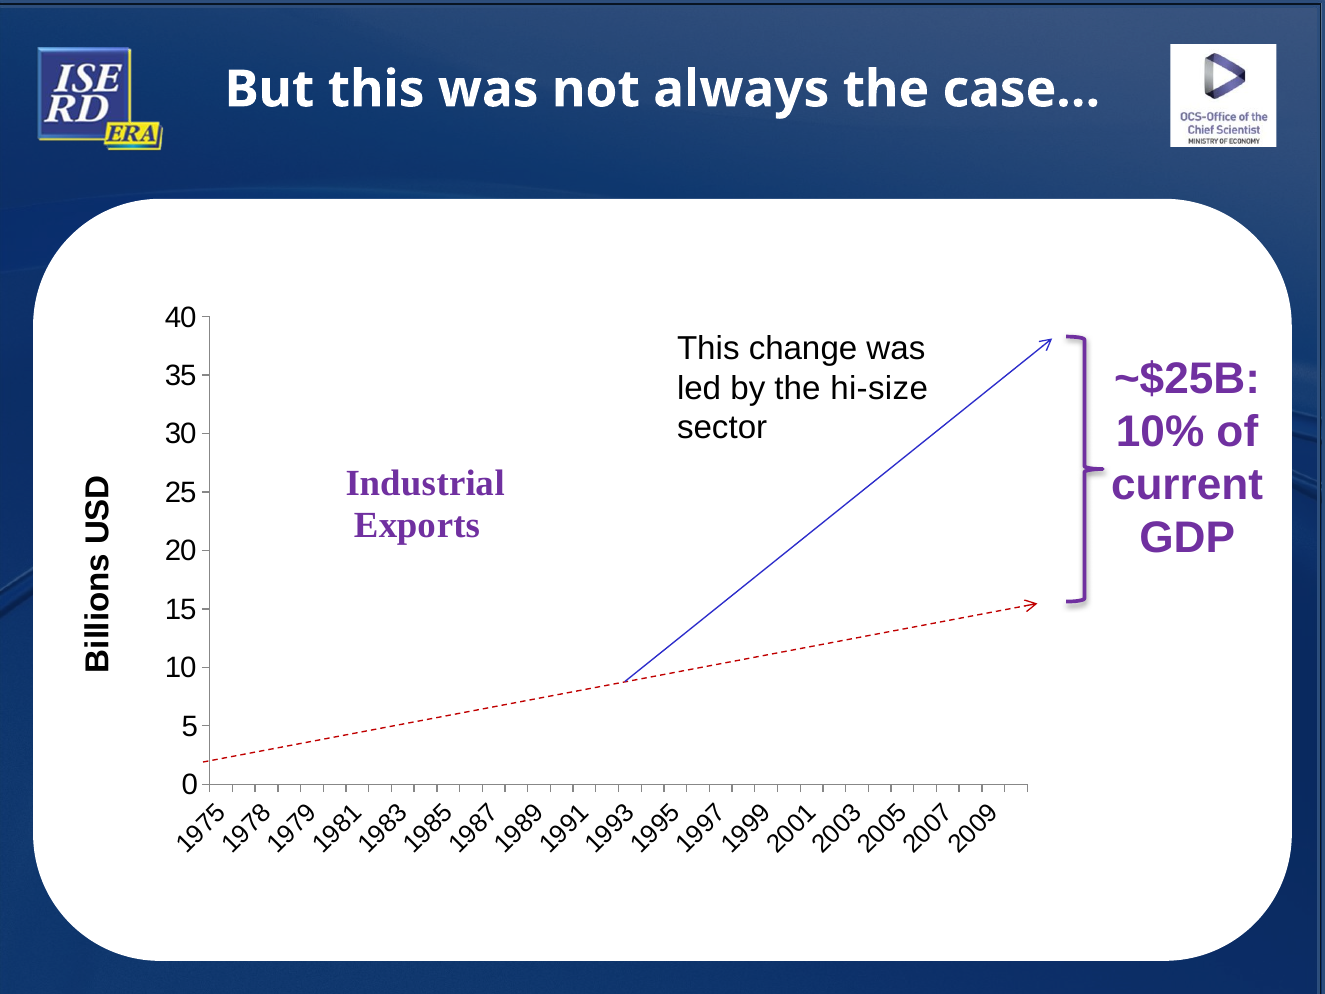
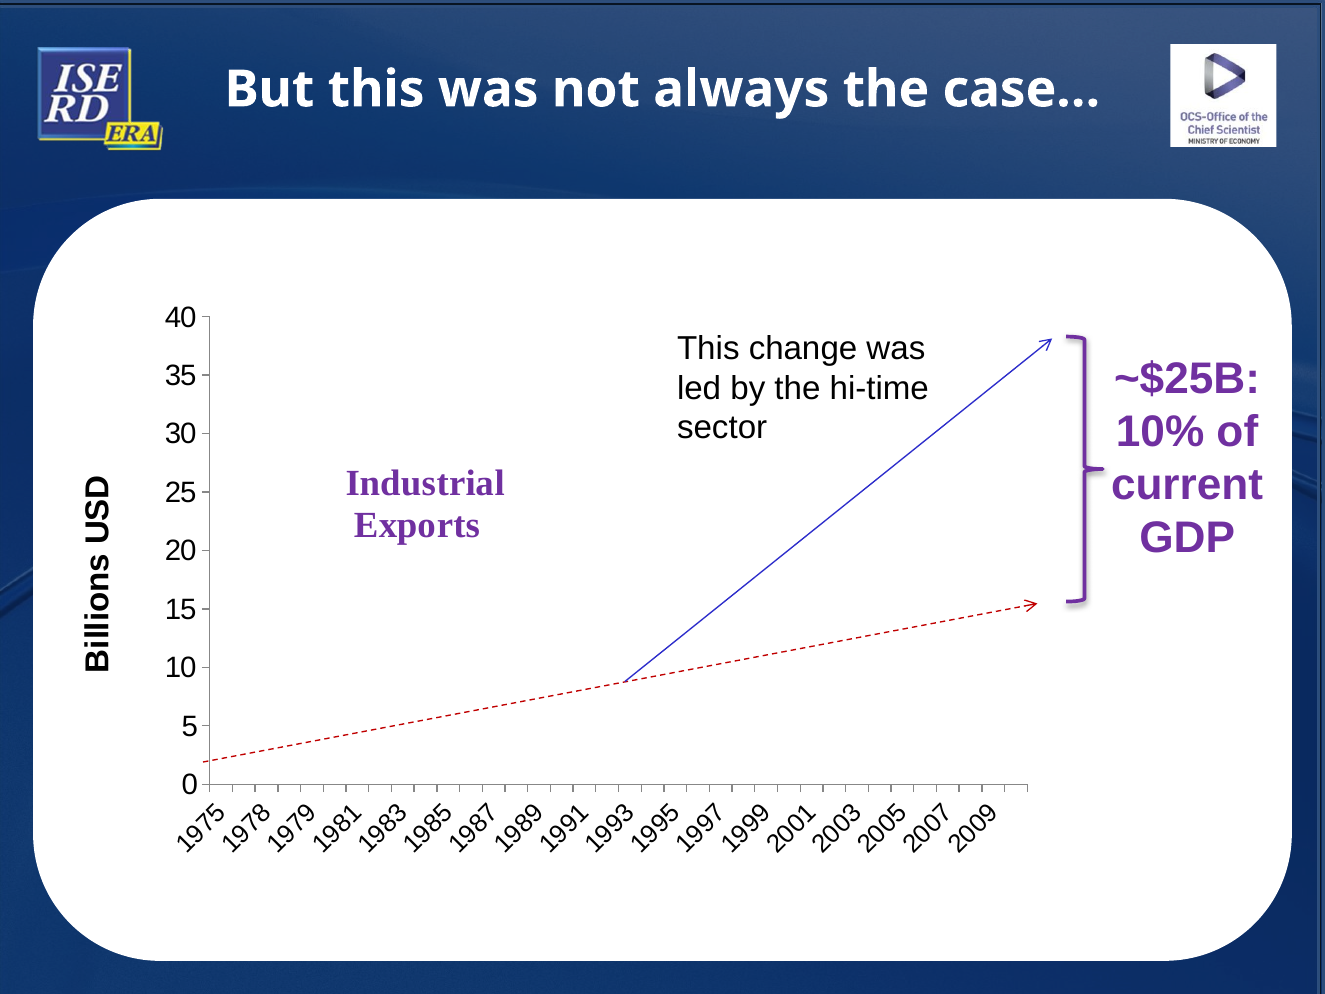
hi-size: hi-size -> hi-time
